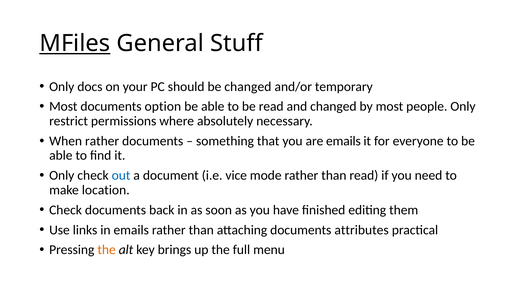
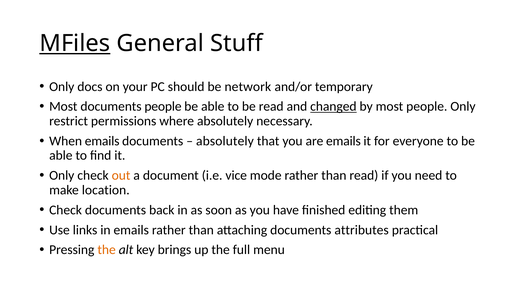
be changed: changed -> network
documents option: option -> people
changed at (333, 107) underline: none -> present
When rather: rather -> emails
something at (225, 141): something -> absolutely
out colour: blue -> orange
